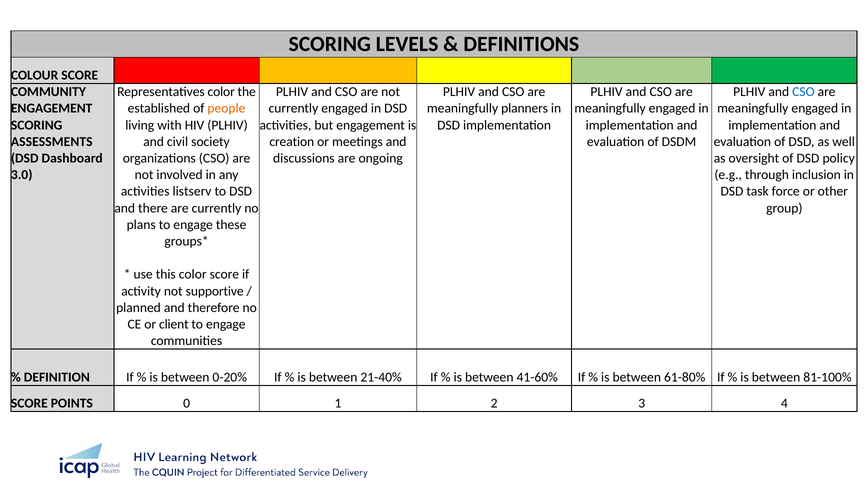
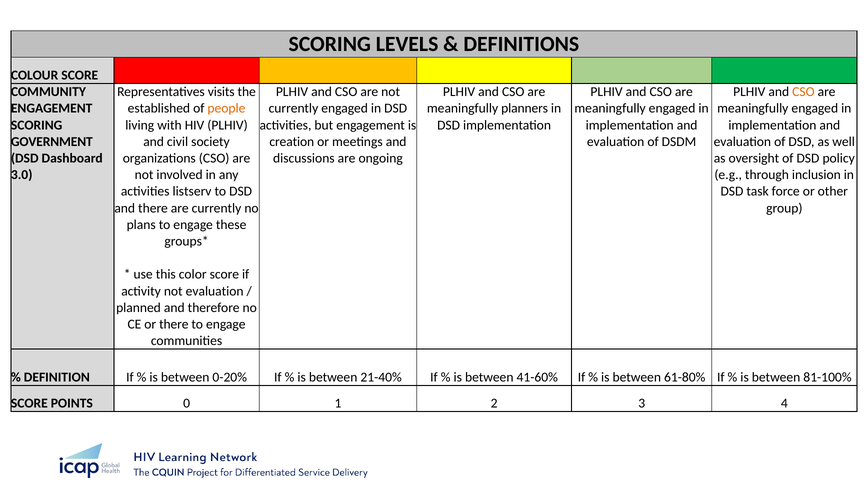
Representatives color: color -> visits
CSO at (803, 92) colour: blue -> orange
ASSESSMENTS: ASSESSMENTS -> GOVERNMENT
not supportive: supportive -> evaluation
or client: client -> there
